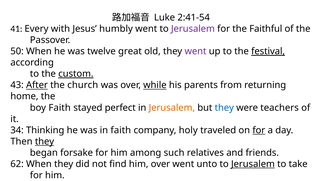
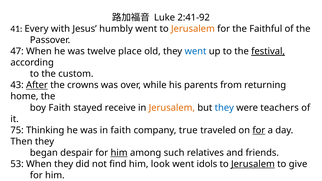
2:41-54: 2:41-54 -> 2:41-92
Jerusalem at (193, 29) colour: purple -> orange
50: 50 -> 47
great: great -> place
went at (195, 51) colour: purple -> blue
custom underline: present -> none
church: church -> crowns
while underline: present -> none
perfect: perfect -> receive
34: 34 -> 75
holy: holy -> true
they at (45, 142) underline: present -> none
forsake: forsake -> despair
him at (119, 153) underline: none -> present
62: 62 -> 53
him over: over -> look
unto: unto -> idols
take: take -> give
